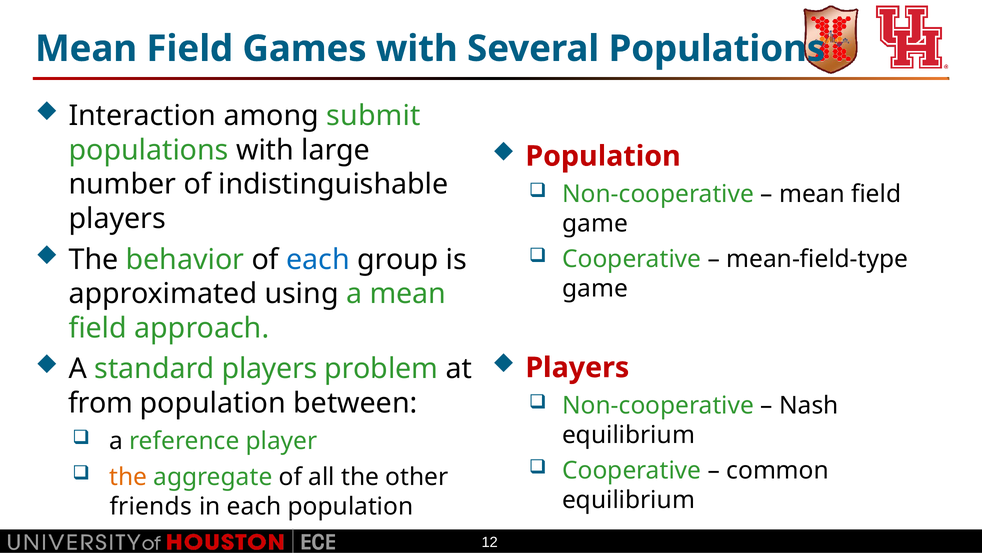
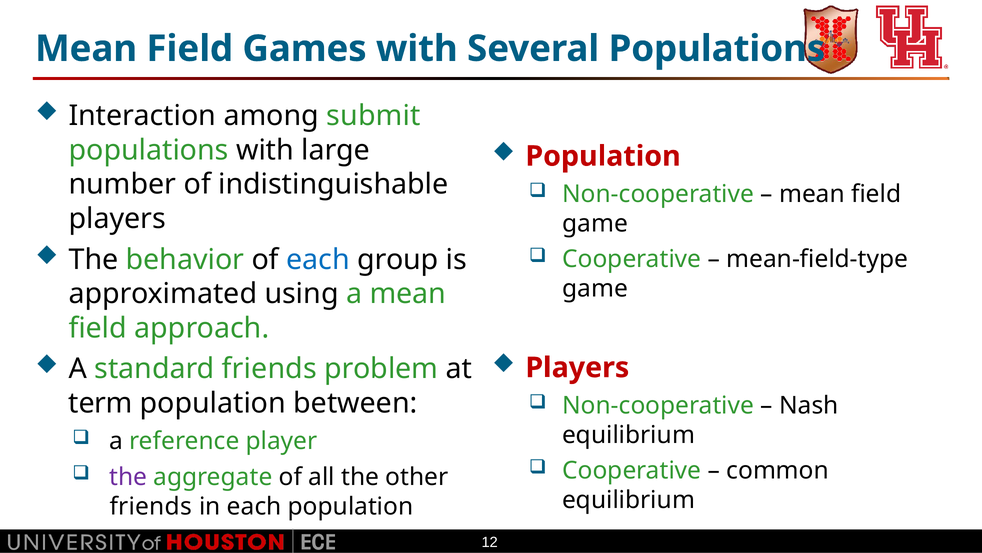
standard players: players -> friends
from: from -> term
the at (128, 476) colour: orange -> purple
